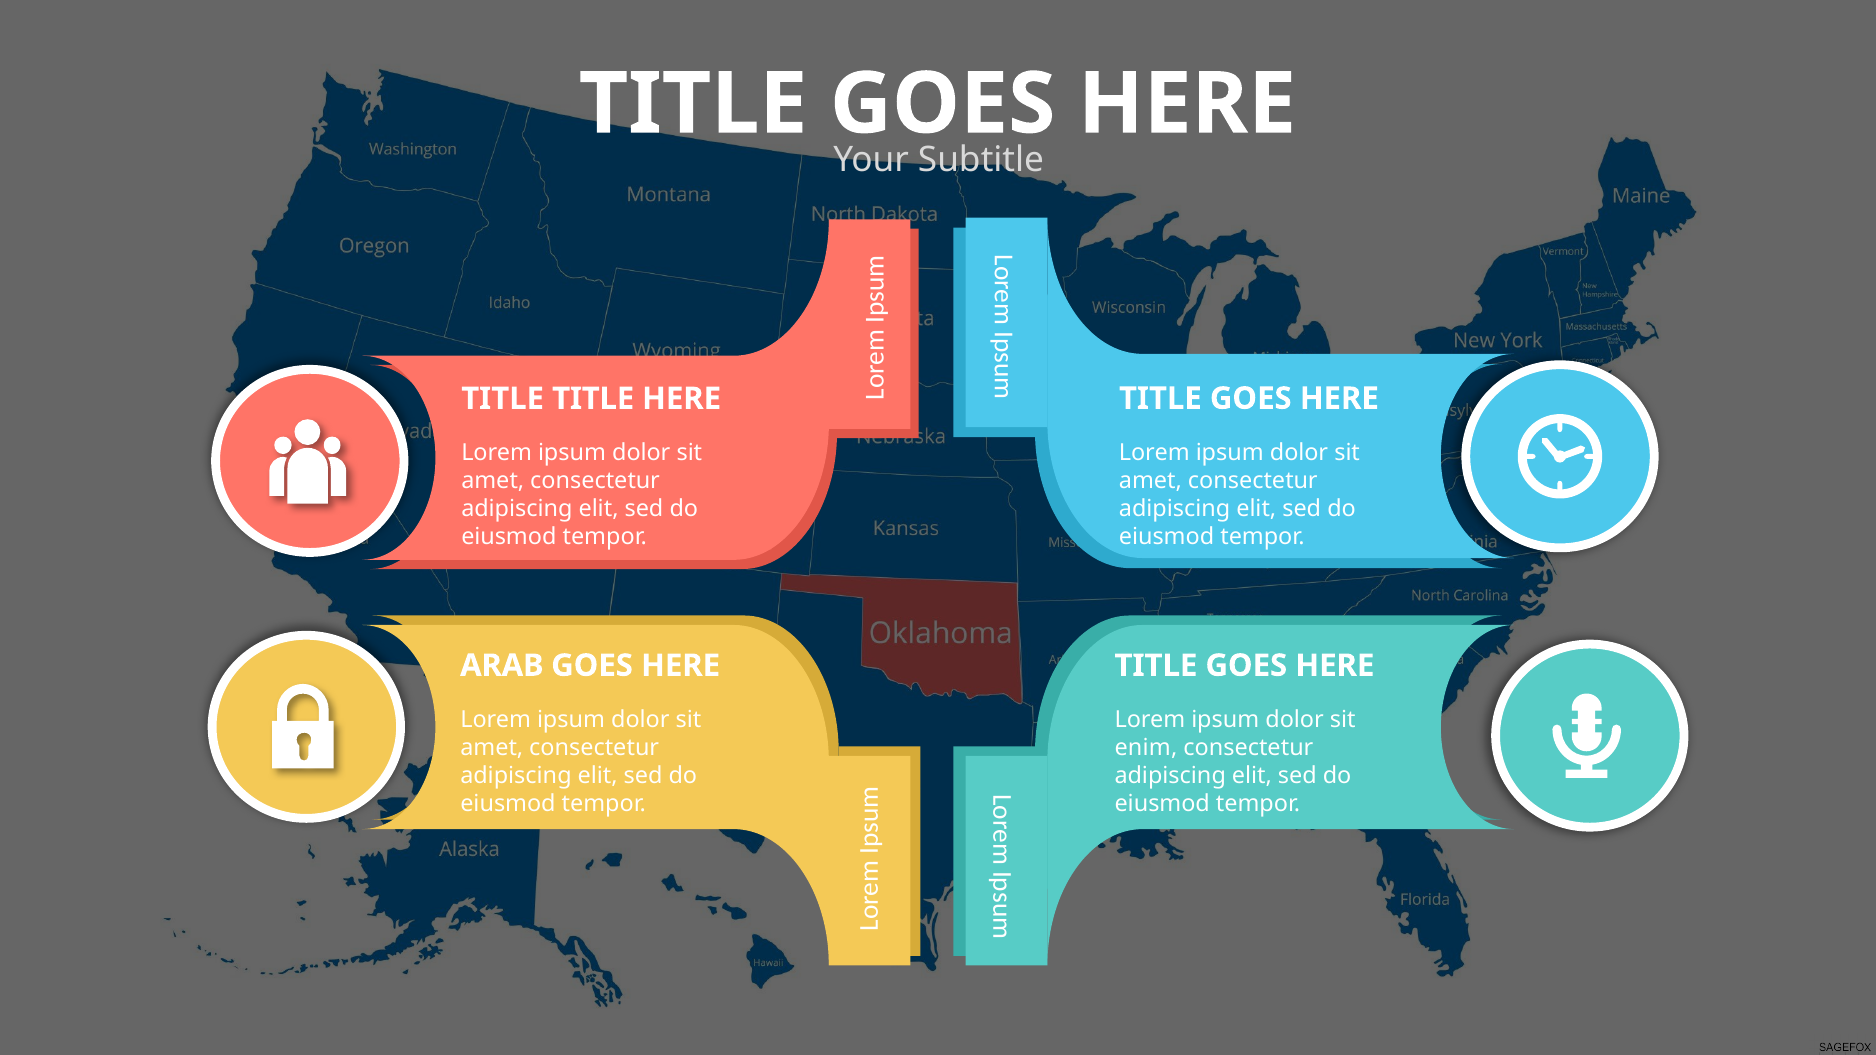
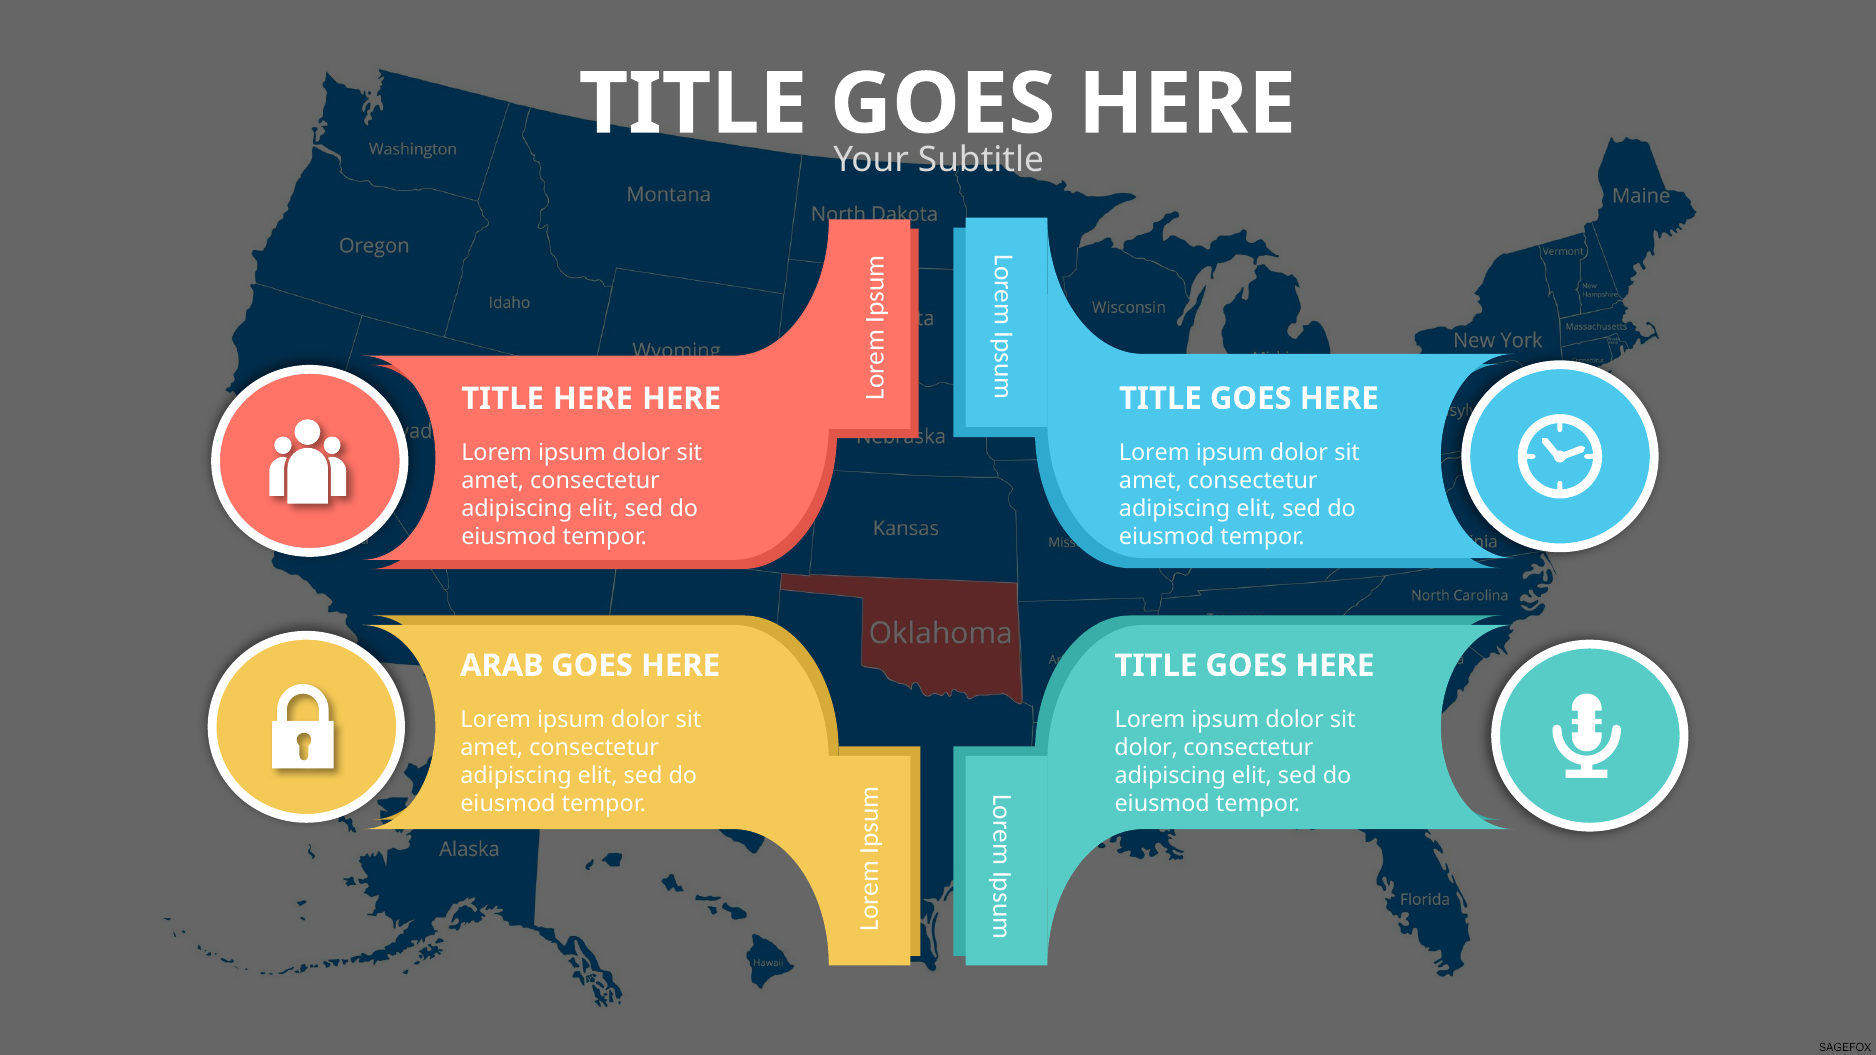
TITLE TITLE: TITLE -> HERE
enim at (1146, 748): enim -> dolor
